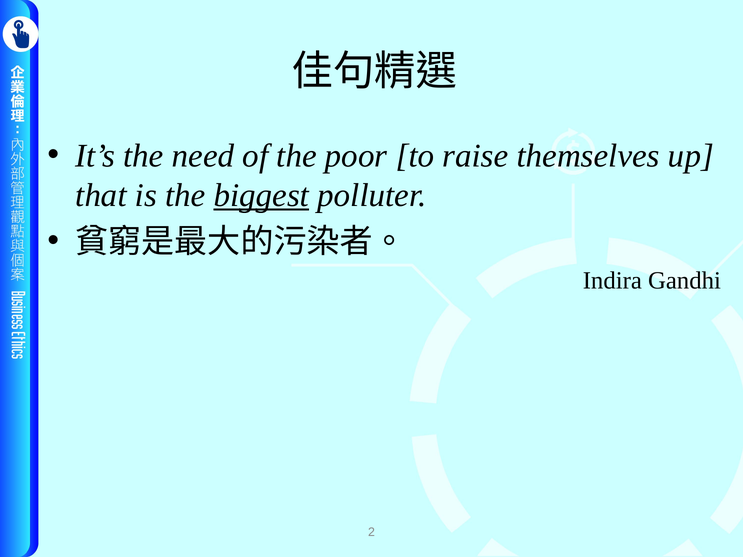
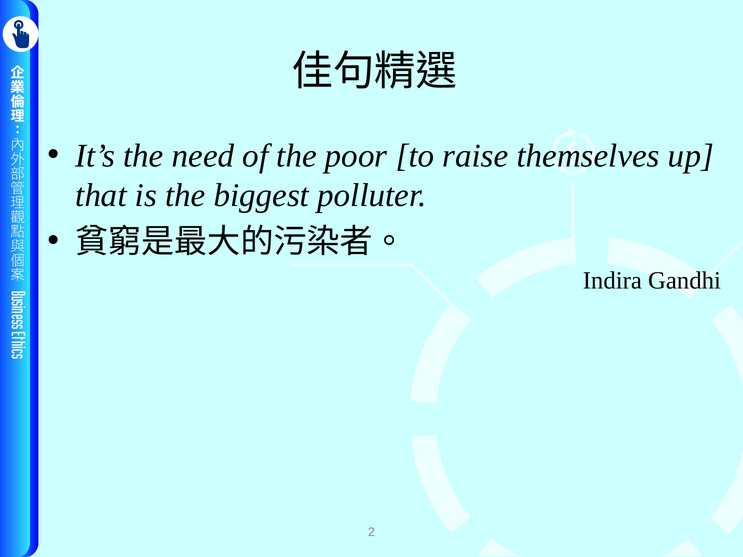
biggest underline: present -> none
